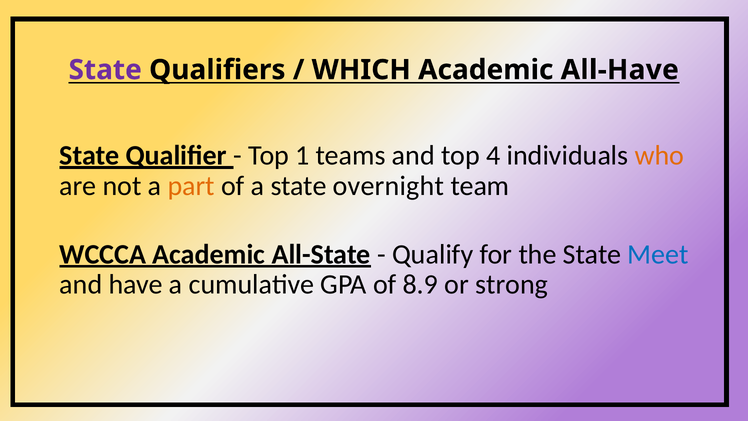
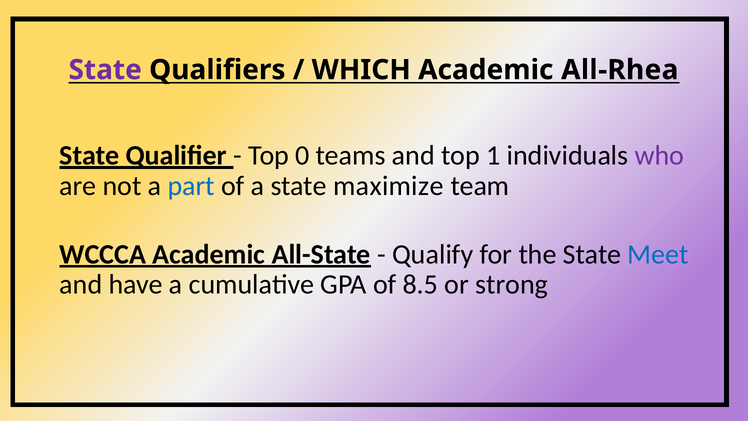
All-Have: All-Have -> All-Rhea
1: 1 -> 0
4: 4 -> 1
who colour: orange -> purple
part colour: orange -> blue
overnight: overnight -> maximize
8.9: 8.9 -> 8.5
